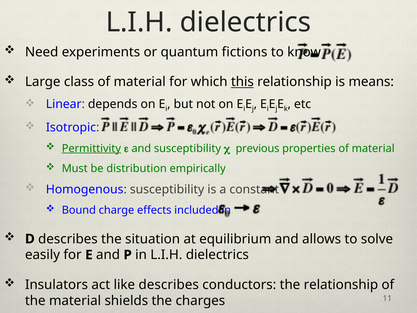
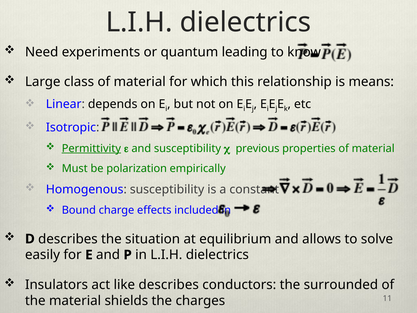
fictions: fictions -> leading
this underline: present -> none
distribution: distribution -> polarization
the relationship: relationship -> surrounded
